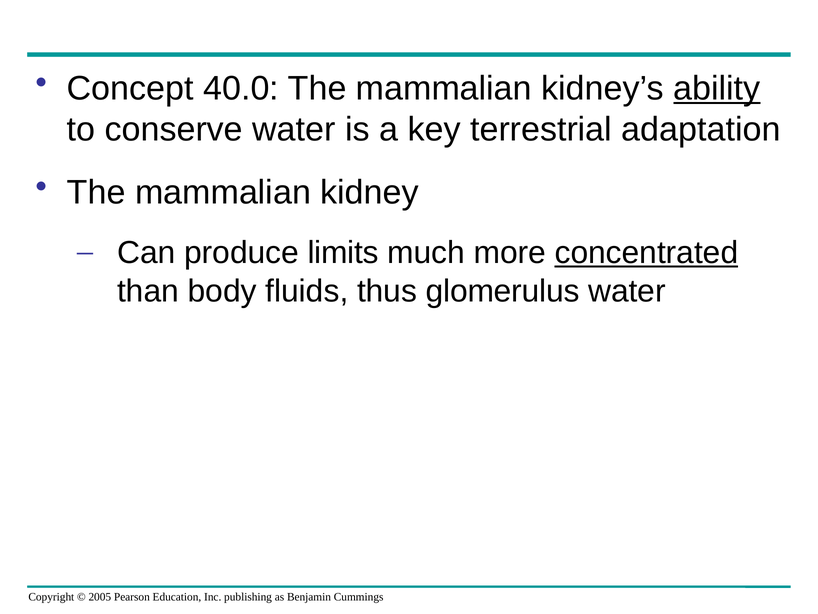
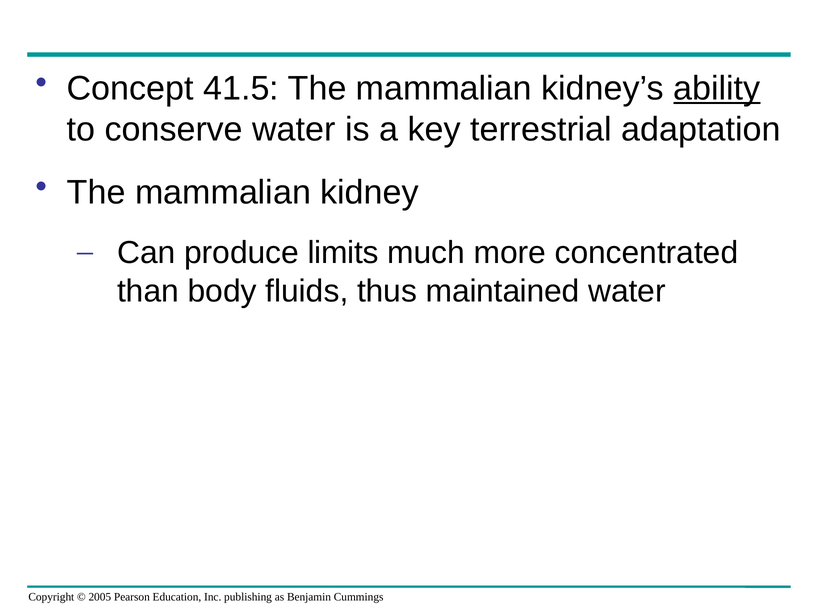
40.0: 40.0 -> 41.5
concentrated underline: present -> none
glomerulus: glomerulus -> maintained
